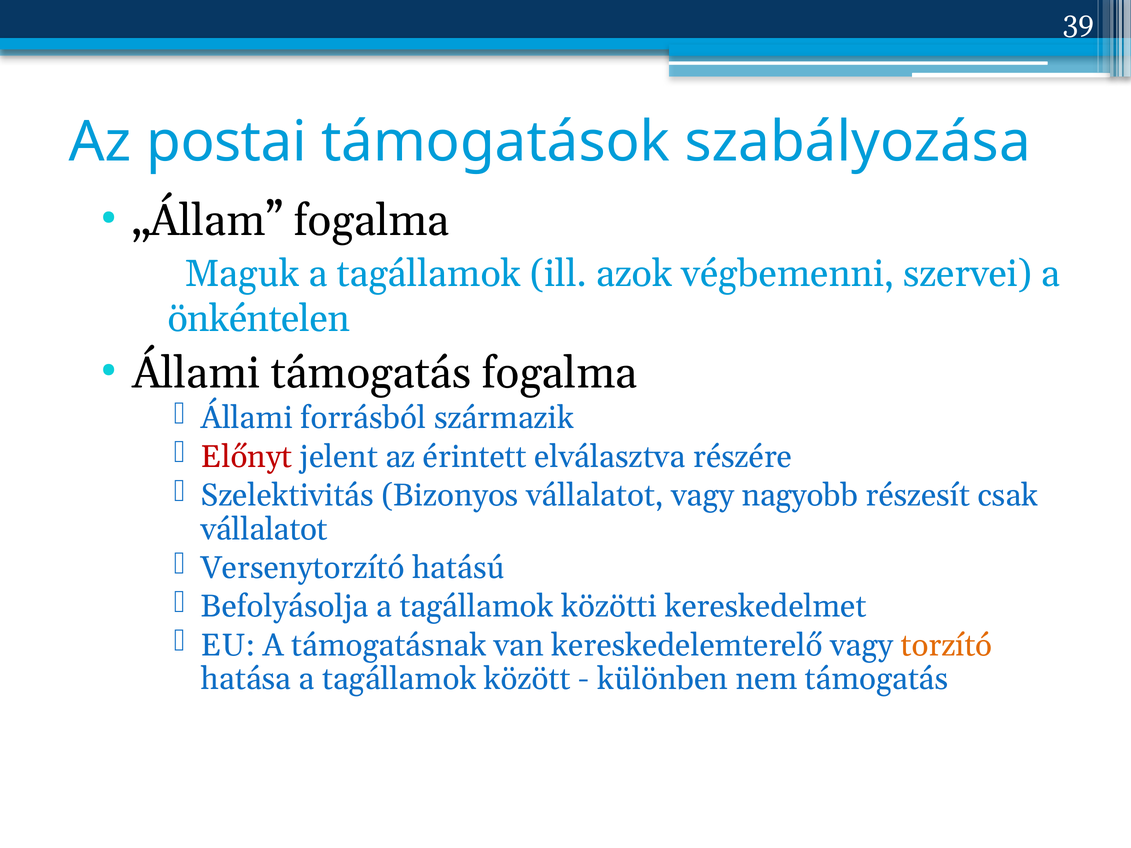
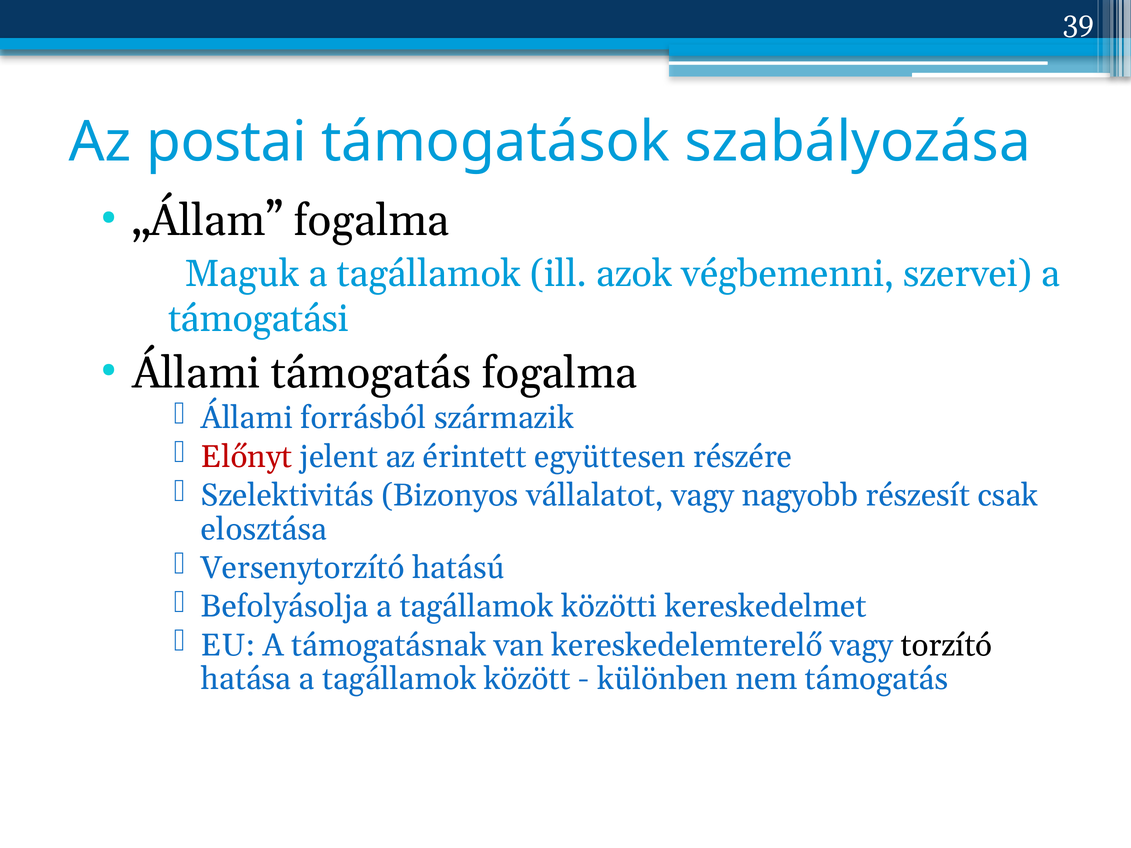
önkéntelen: önkéntelen -> támogatási
elválasztva: elválasztva -> együttesen
vállalatot at (264, 529): vállalatot -> elosztása
torzító colour: orange -> black
